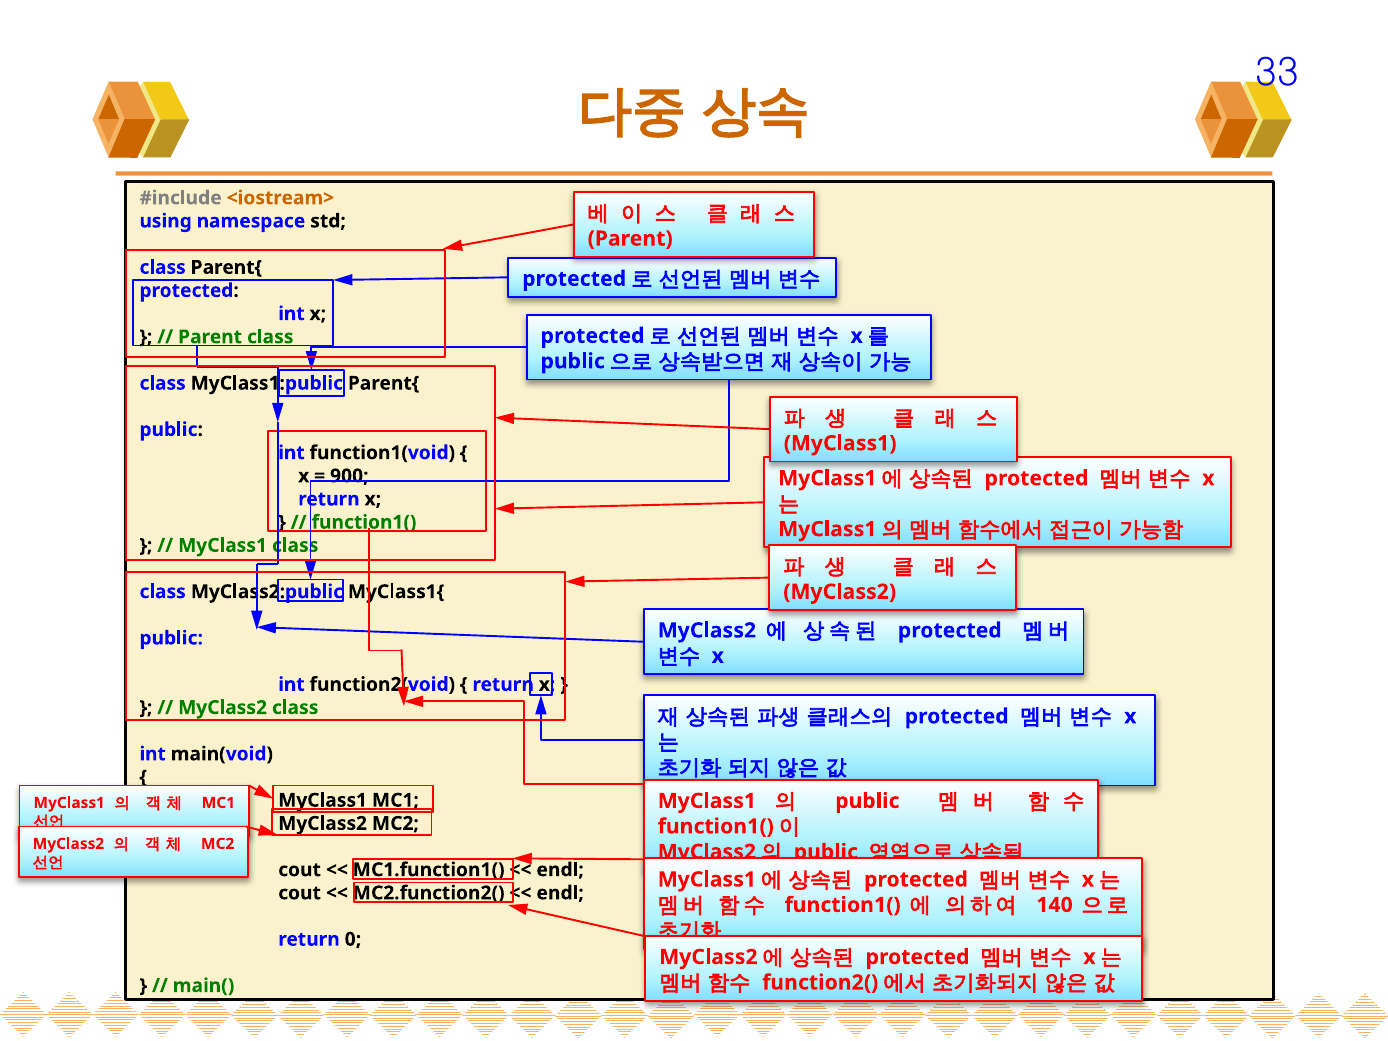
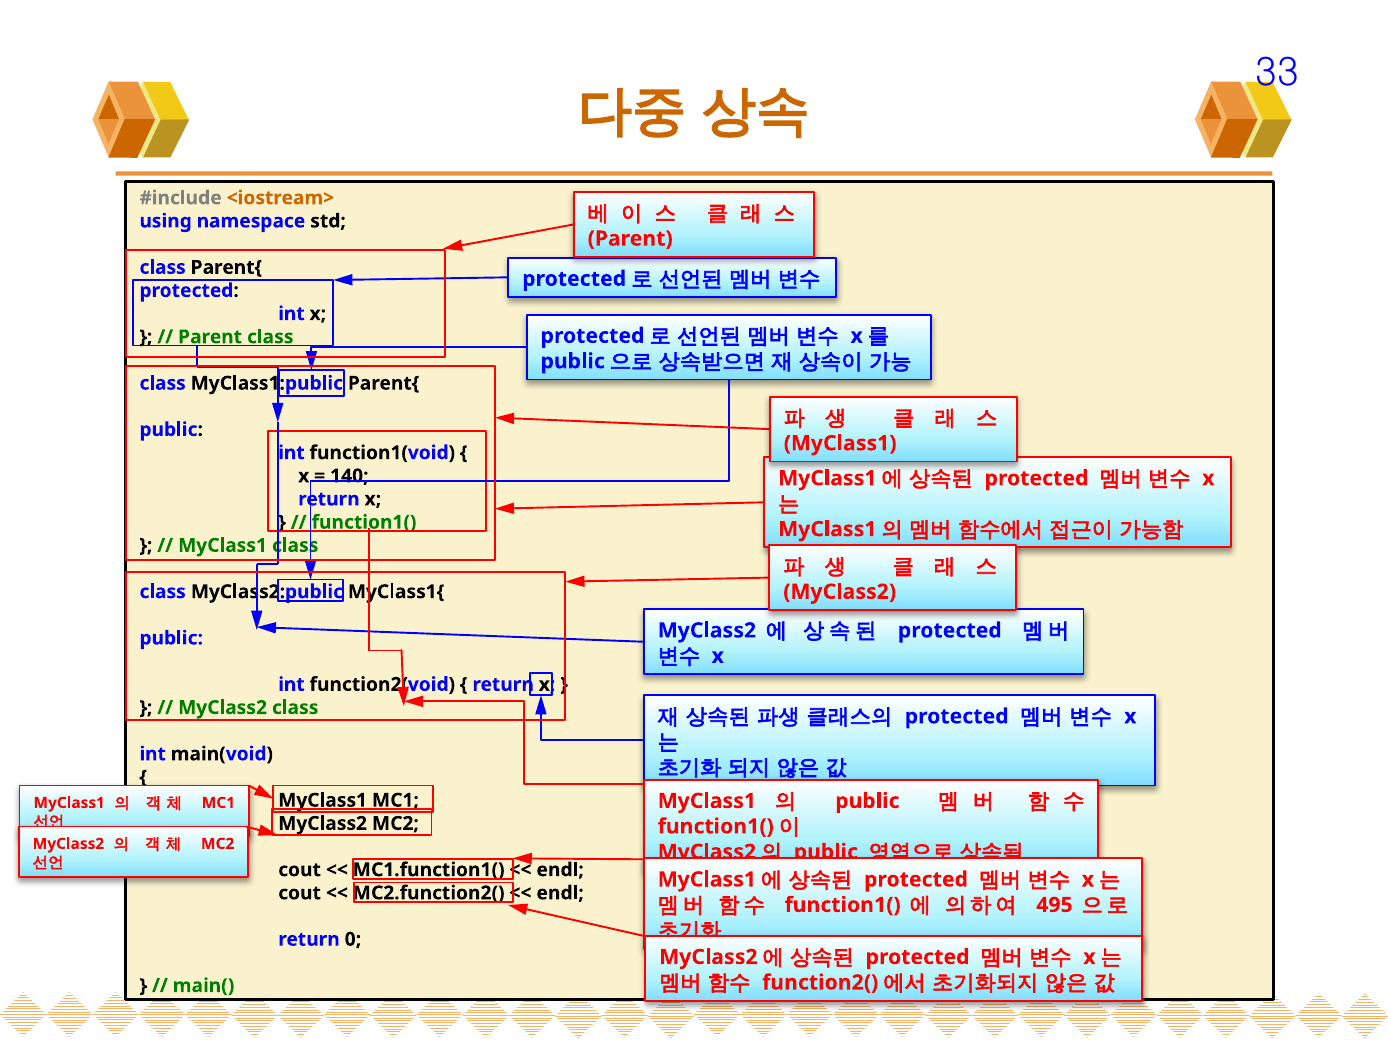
900: 900 -> 140
140: 140 -> 495
